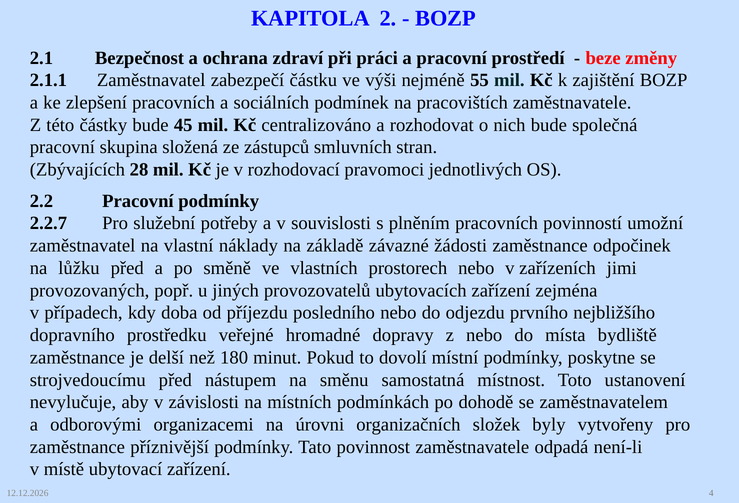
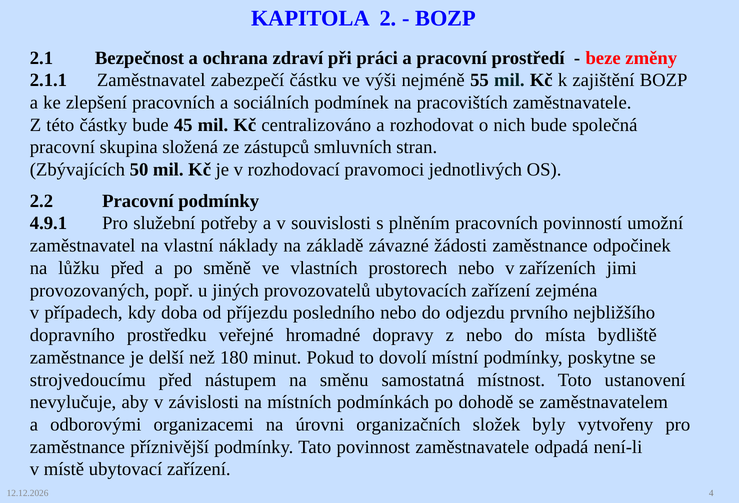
28: 28 -> 50
2.2.7: 2.2.7 -> 4.9.1
